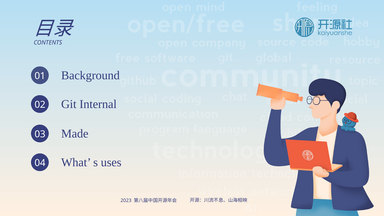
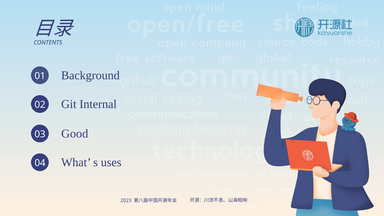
Made: Made -> Good
